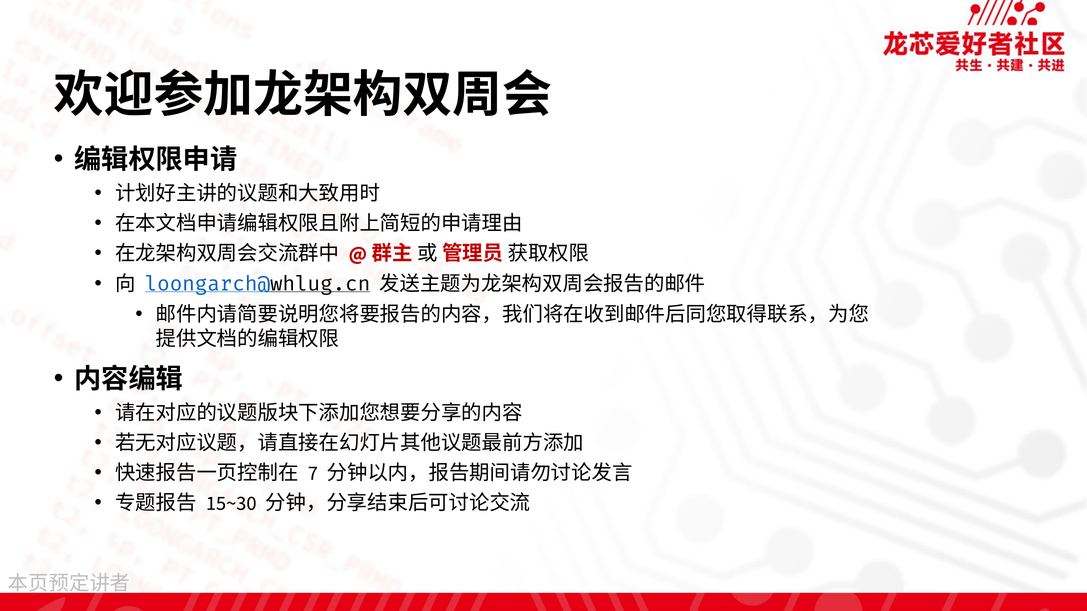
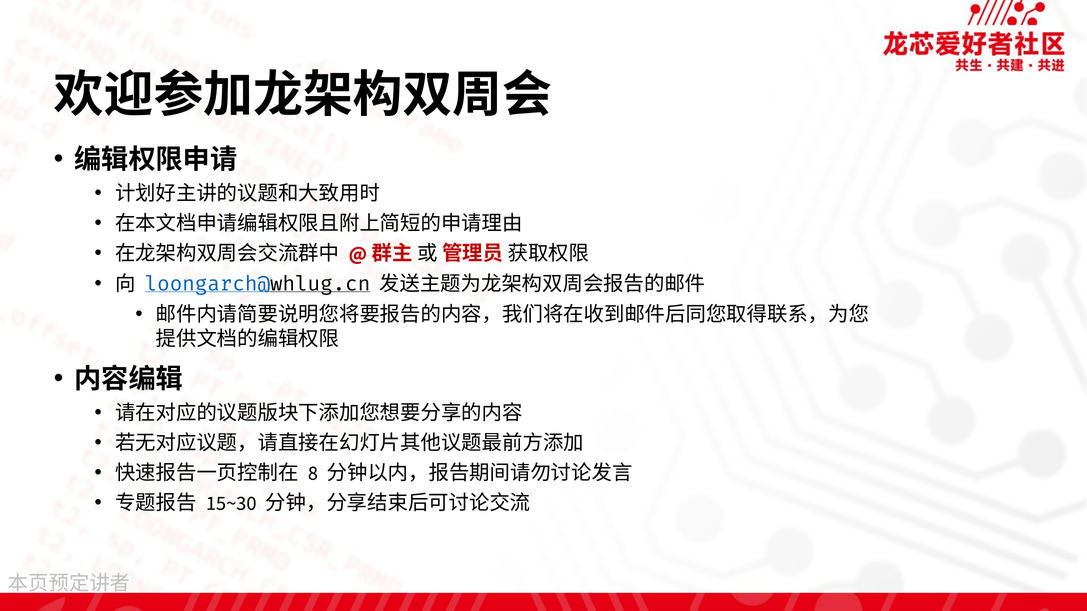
7: 7 -> 8
